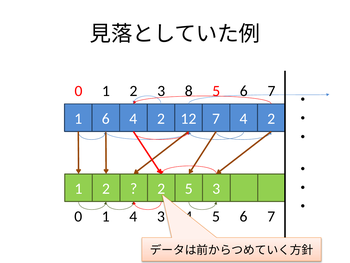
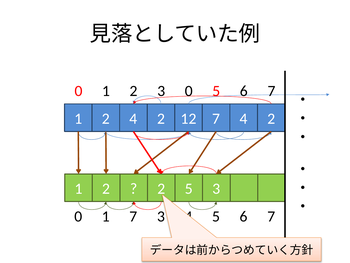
2 3 8: 8 -> 0
6 at (106, 119): 6 -> 2
1 4: 4 -> 7
